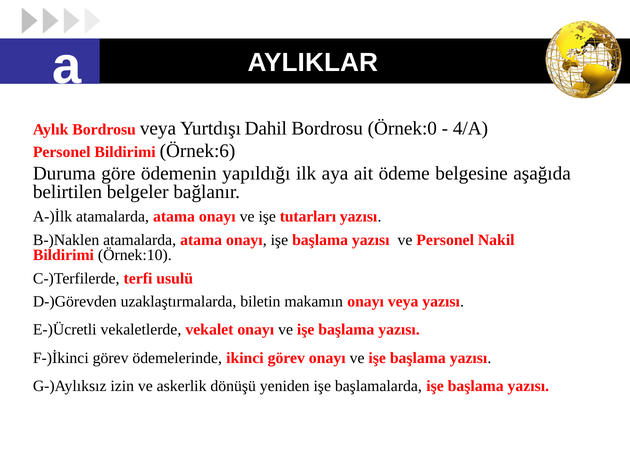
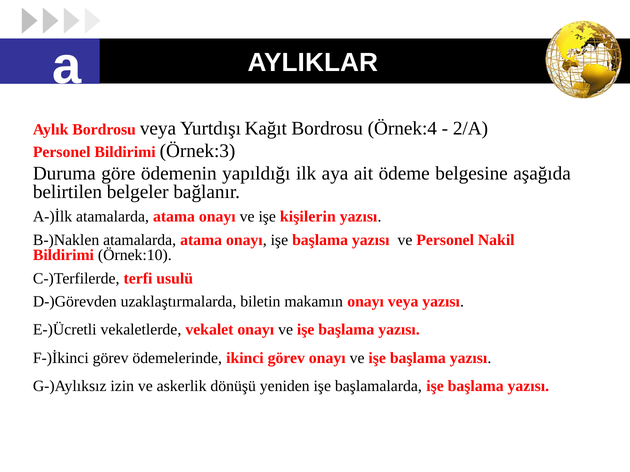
Dahil: Dahil -> Kağıt
Örnek:0: Örnek:0 -> Örnek:4
4/A: 4/A -> 2/A
Örnek:6: Örnek:6 -> Örnek:3
tutarları: tutarları -> kişilerin
